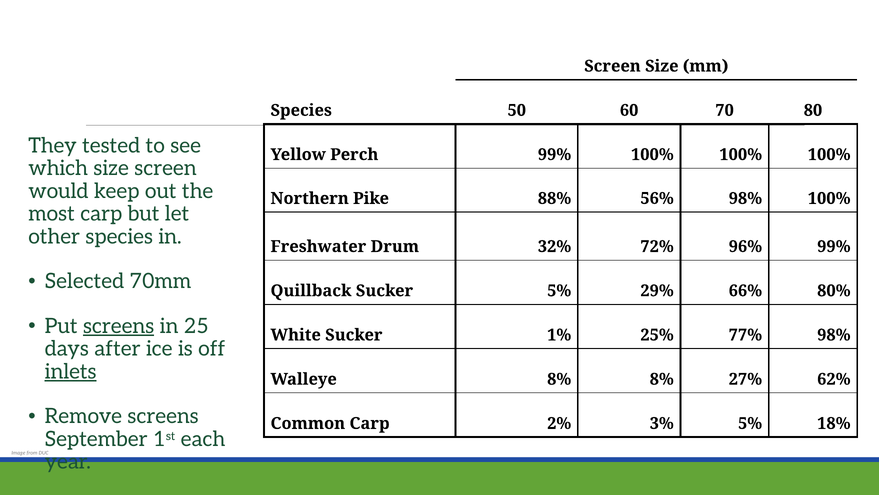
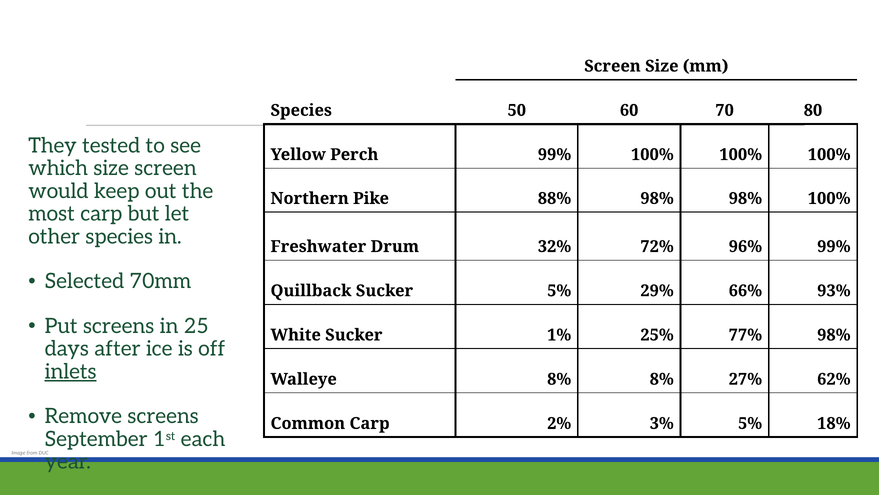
88% 56%: 56% -> 98%
80%: 80% -> 93%
screens at (119, 326) underline: present -> none
